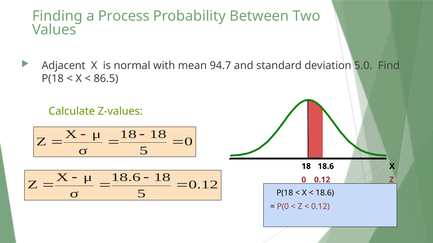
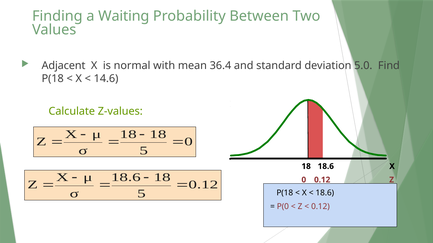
Process: Process -> Waiting
94.7: 94.7 -> 36.4
86.5: 86.5 -> 14.6
